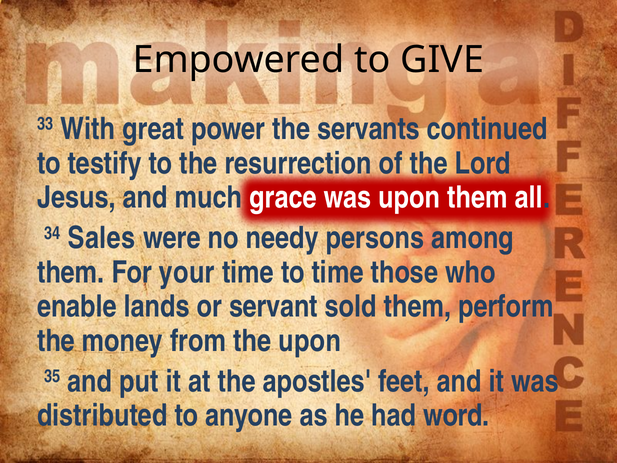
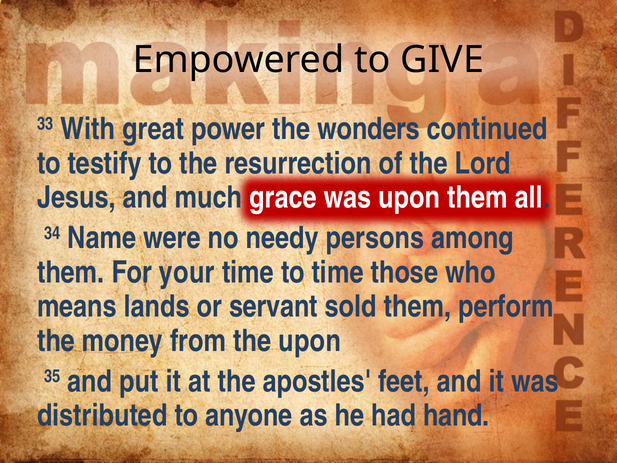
servants: servants -> wonders
Sales: Sales -> Name
enable: enable -> means
word: word -> hand
